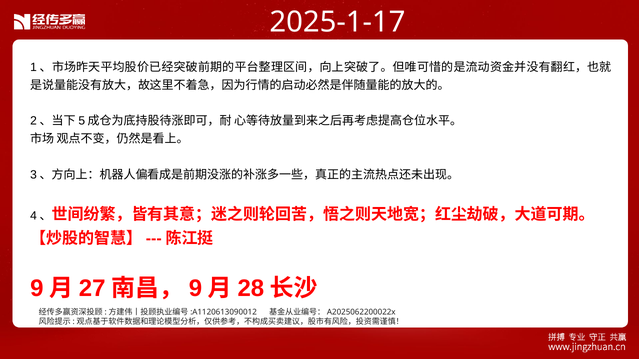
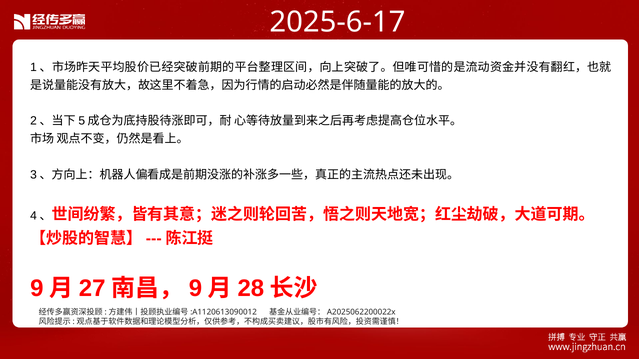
2025-1-17: 2025-1-17 -> 2025-6-17
